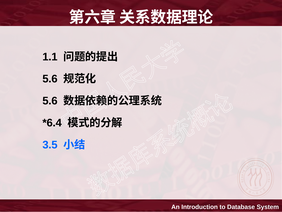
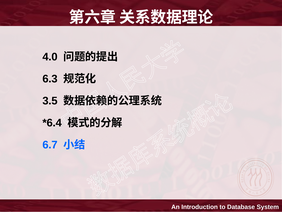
1.1: 1.1 -> 4.0
5.6 at (50, 79): 5.6 -> 6.3
5.6 at (50, 101): 5.6 -> 3.5
3.5: 3.5 -> 6.7
